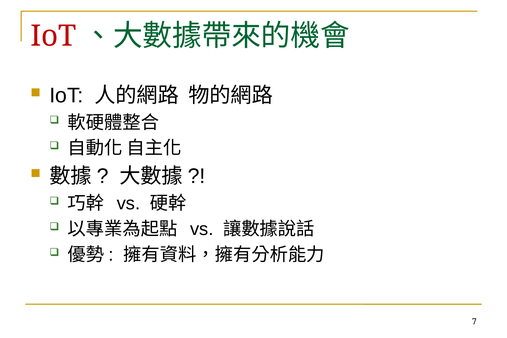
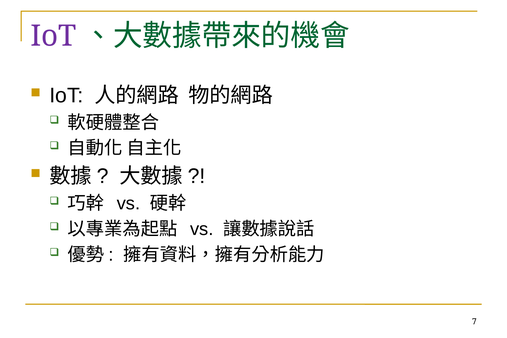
IoT at (53, 36) colour: red -> purple
